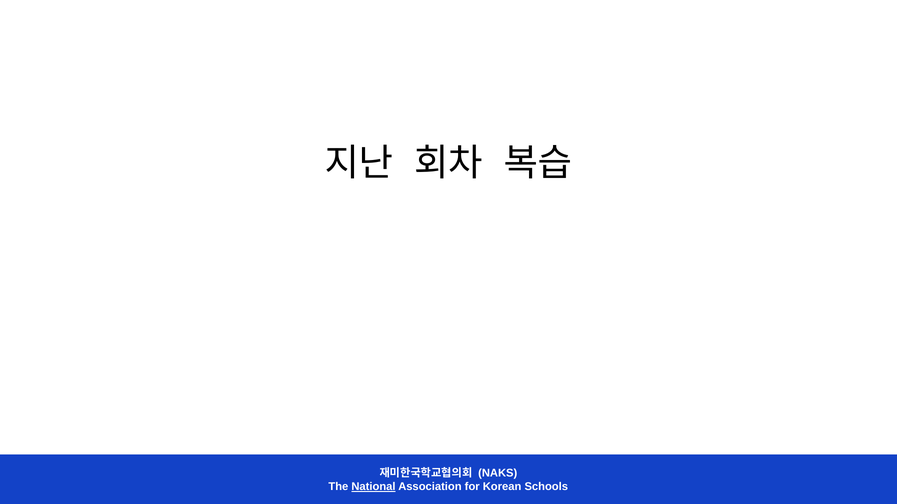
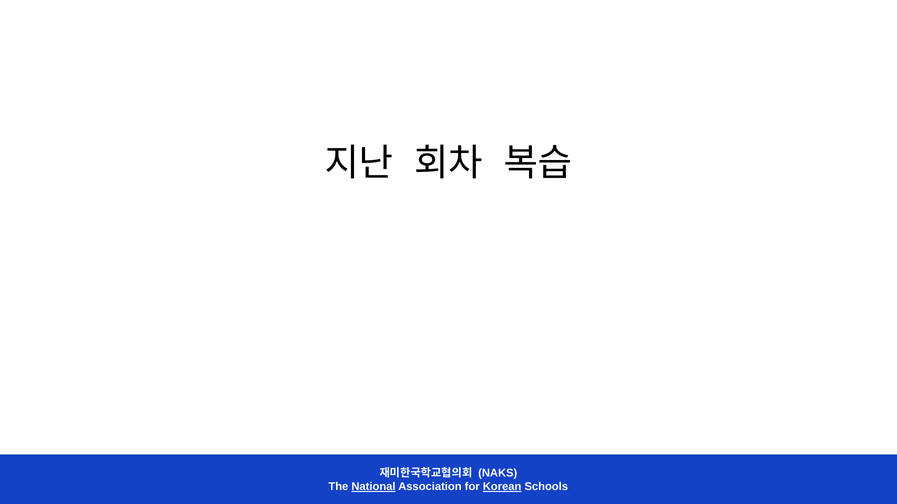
Korean underline: none -> present
